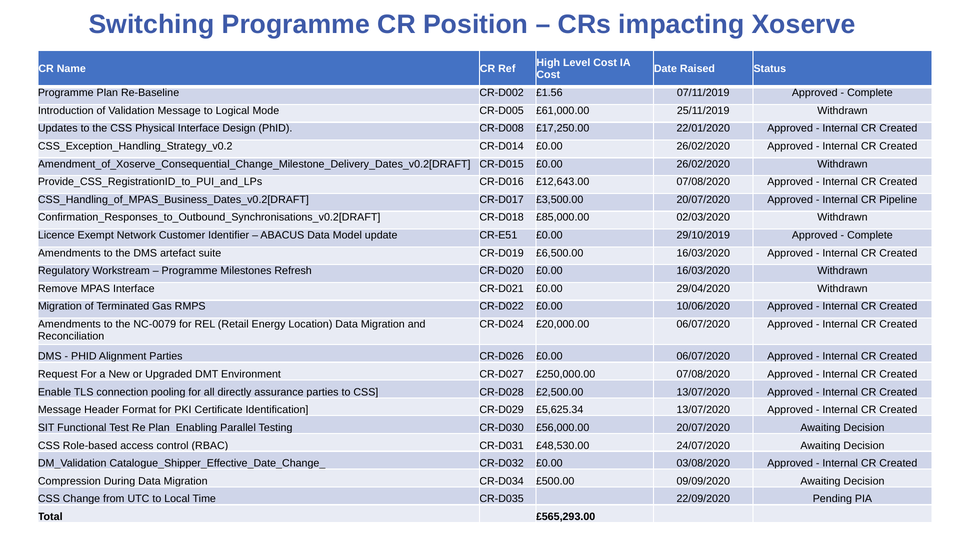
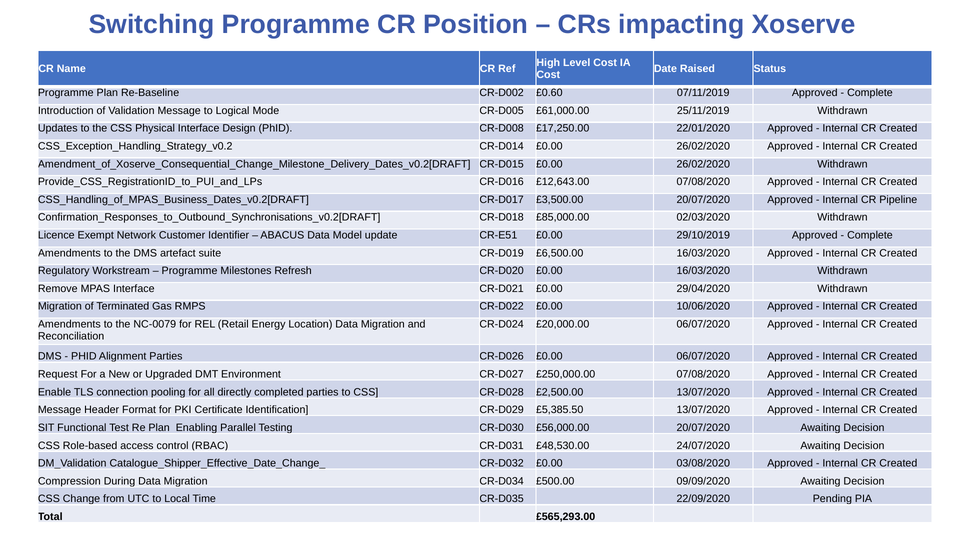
£1.56: £1.56 -> £0.60
assurance: assurance -> completed
£5,625.34: £5,625.34 -> £5,385.50
